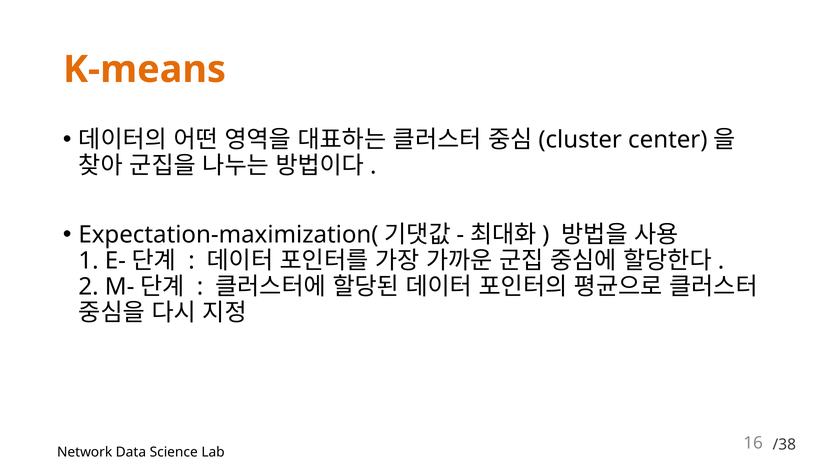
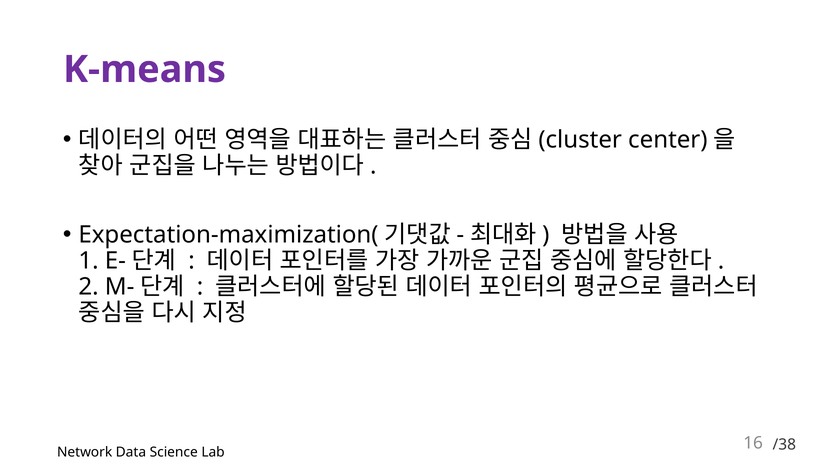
K-means colour: orange -> purple
